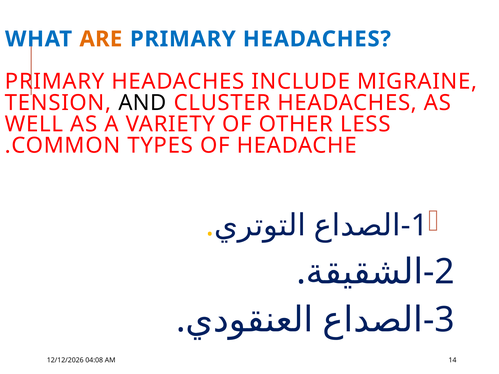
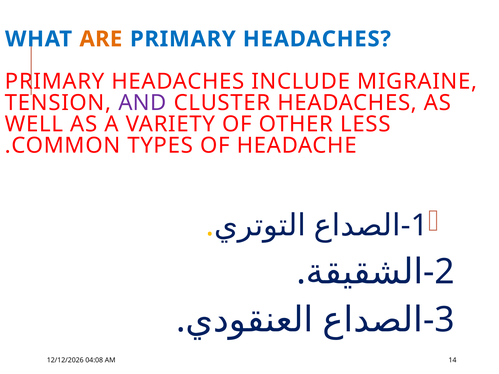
AND colour: black -> purple
